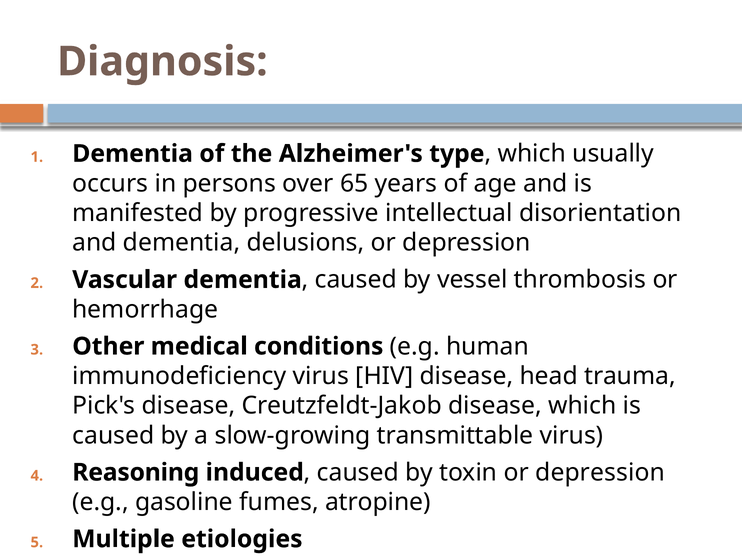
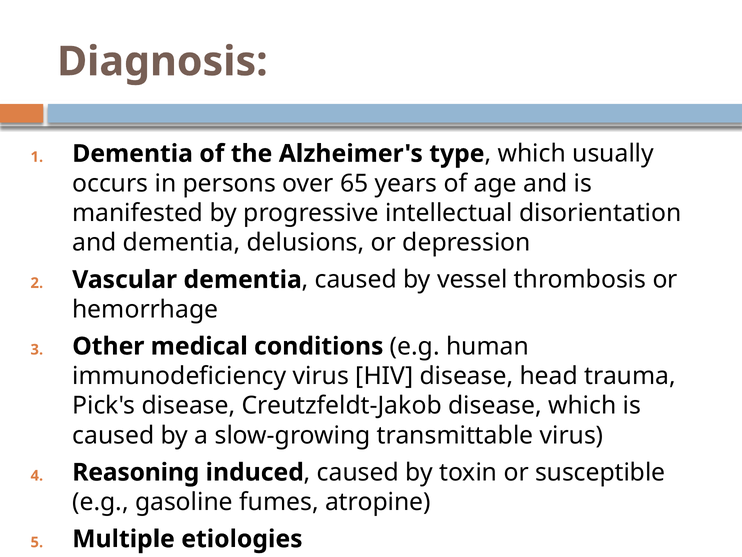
toxin or depression: depression -> susceptible
